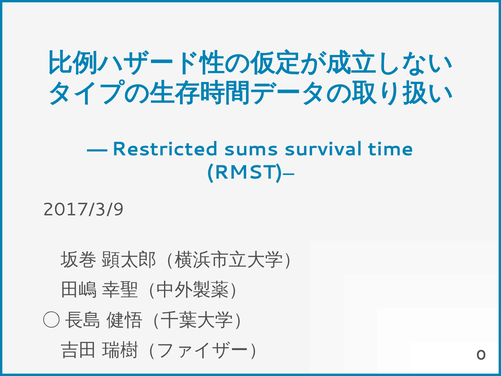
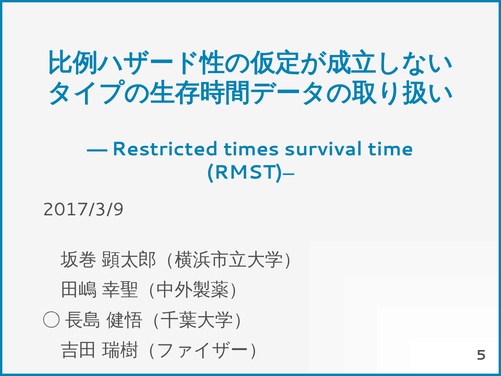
sums: sums -> times
0: 0 -> 5
